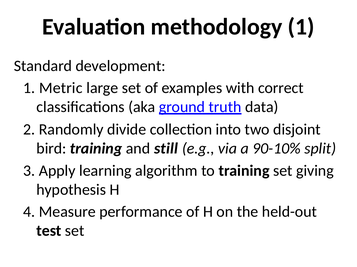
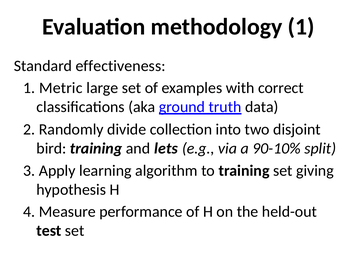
development: development -> effectiveness
still: still -> lets
